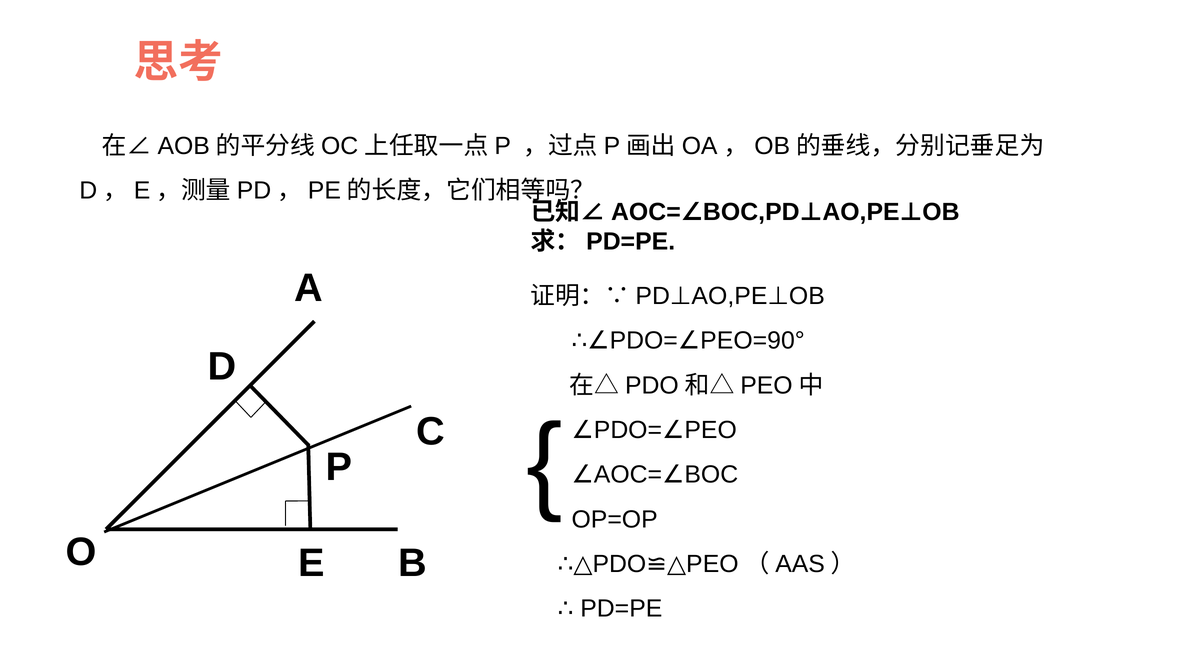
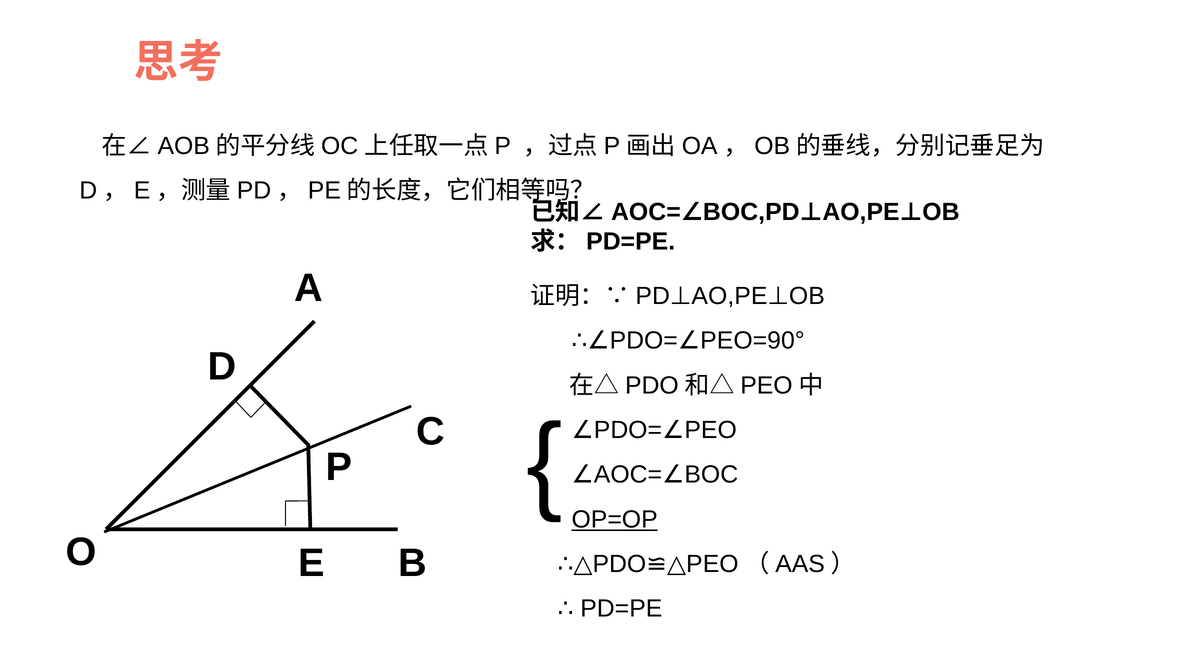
OP=OP underline: none -> present
